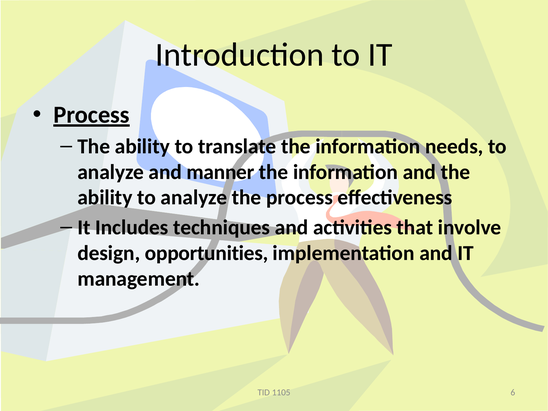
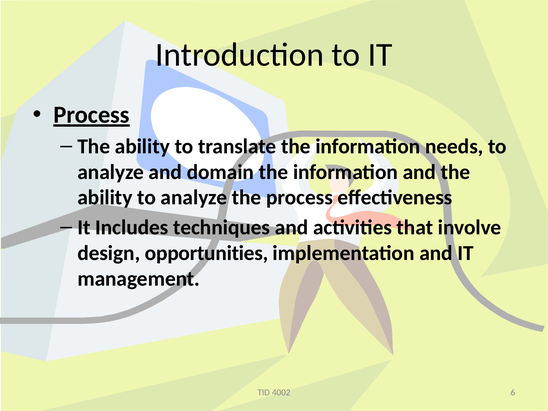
manner: manner -> domain
1105: 1105 -> 4002
